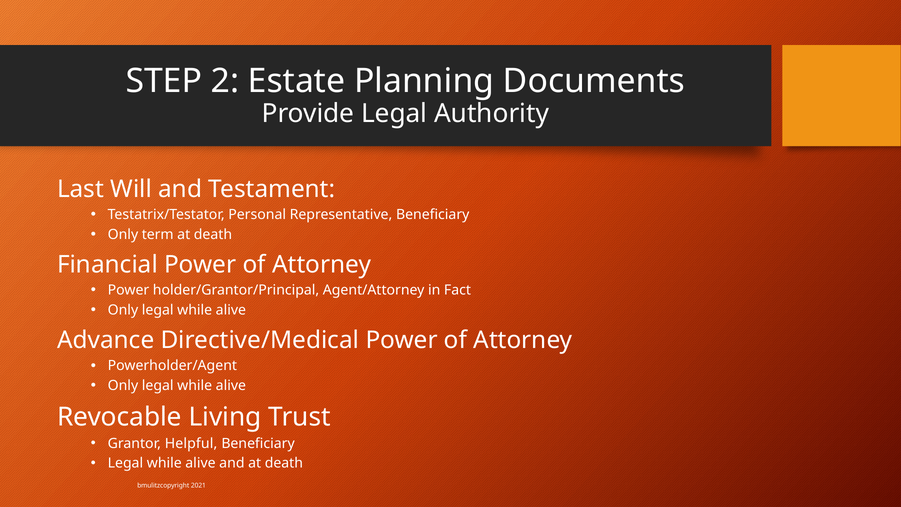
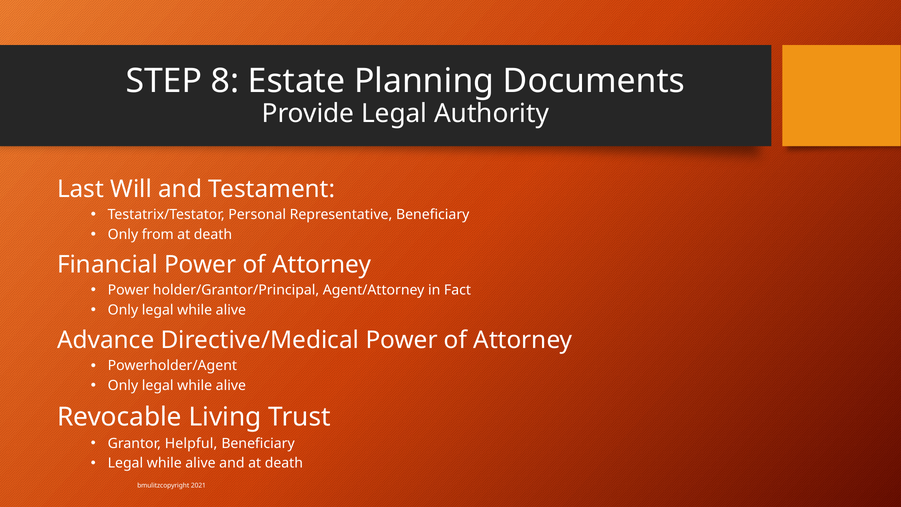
2: 2 -> 8
term: term -> from
